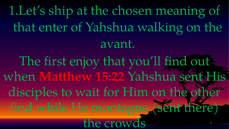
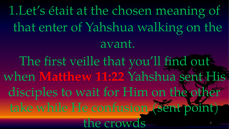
ship: ship -> était
enjoy: enjoy -> veille
15:22: 15:22 -> 11:22
find at (21, 107): find -> take
montagne: montagne -> confusion
there: there -> point
